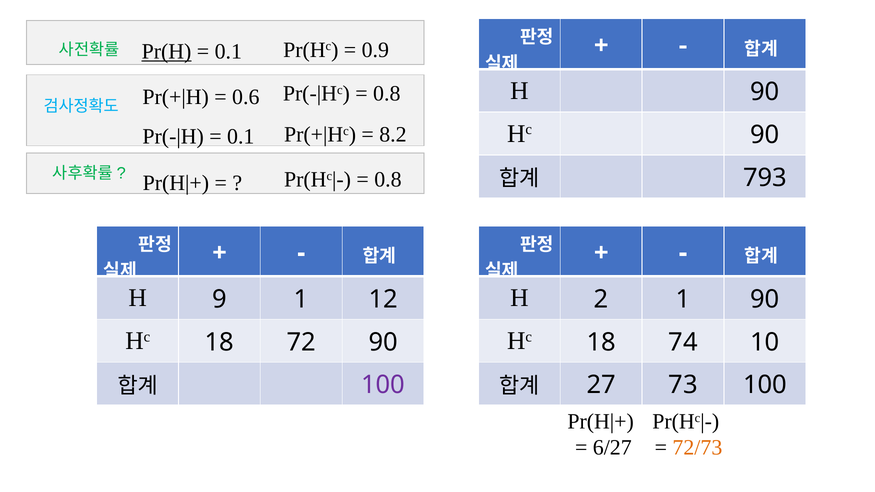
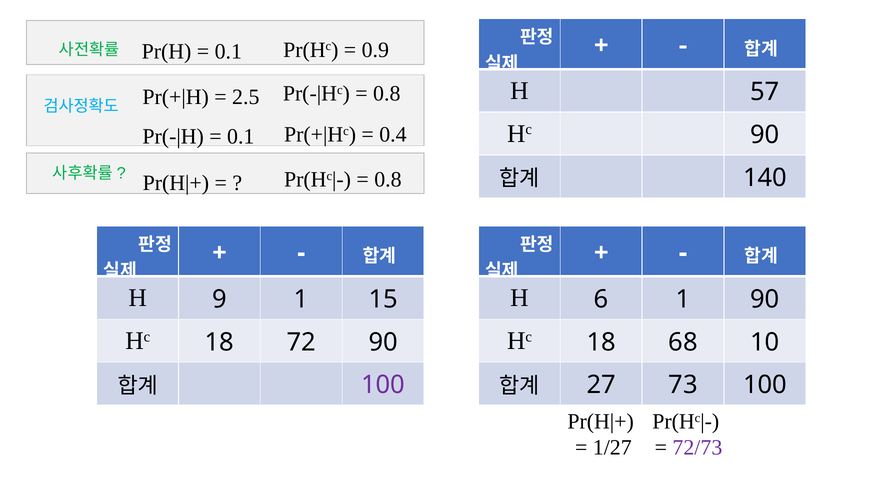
Pr(H underline: present -> none
H 90: 90 -> 57
0.6: 0.6 -> 2.5
8.2: 8.2 -> 0.4
793: 793 -> 140
12: 12 -> 15
2: 2 -> 6
74: 74 -> 68
6/27: 6/27 -> 1/27
72/73 colour: orange -> purple
